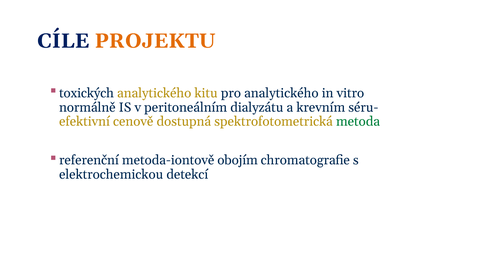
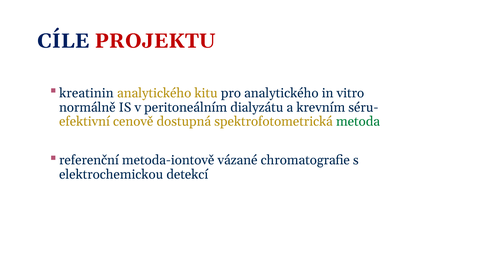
PROJEKTU colour: orange -> red
toxických: toxických -> kreatinin
obojím: obojím -> vázané
